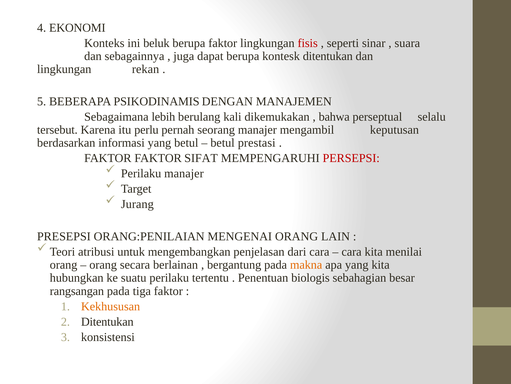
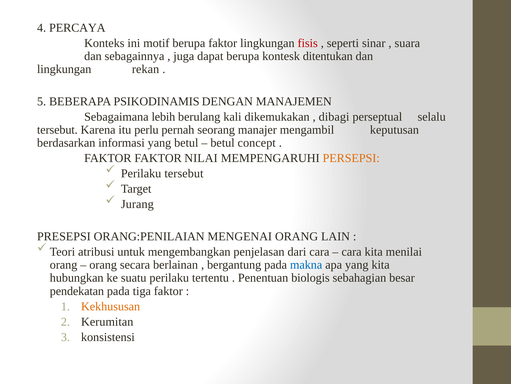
EKONOMI: EKONOMI -> PERCAYA
beluk: beluk -> motif
bahwa: bahwa -> dibagi
prestasi: prestasi -> concept
SIFAT: SIFAT -> NILAI
PERSEPSI colour: red -> orange
Perilaku manajer: manajer -> tersebut
makna colour: orange -> blue
rangsangan: rangsangan -> pendekatan
Ditentukan at (107, 321): Ditentukan -> Kerumitan
